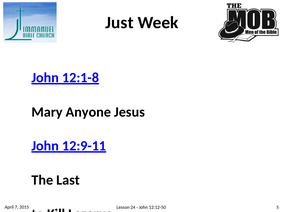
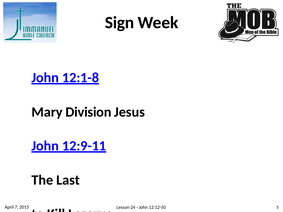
Just: Just -> Sign
Anyone: Anyone -> Division
